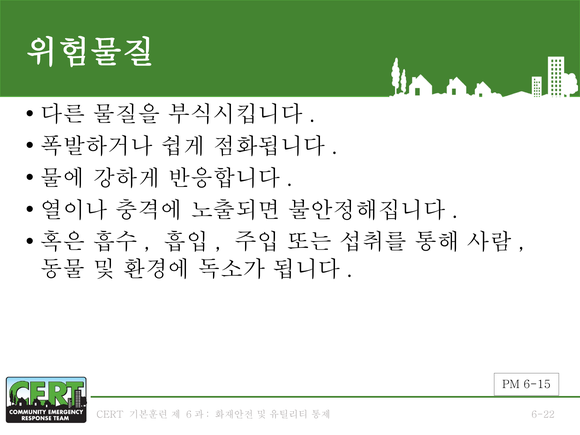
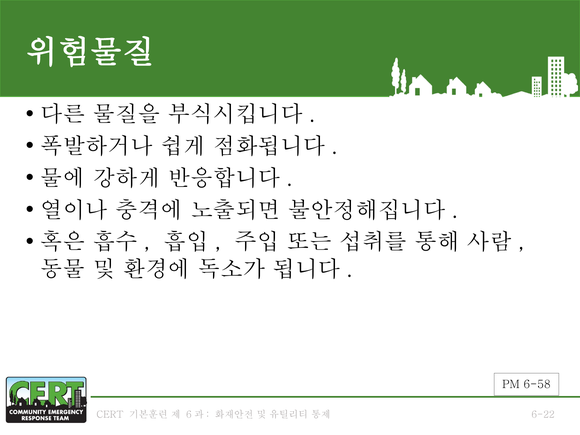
6-15: 6-15 -> 6-58
